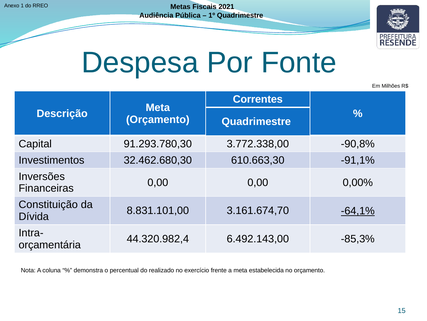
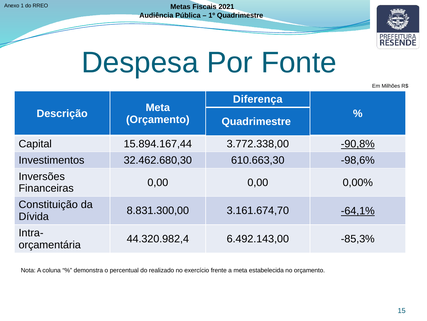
Correntes: Correntes -> Diferença
91.293.780,30: 91.293.780,30 -> 15.894.167,44
-90,8% underline: none -> present
-91,1%: -91,1% -> -98,6%
8.831.101,00: 8.831.101,00 -> 8.831.300,00
